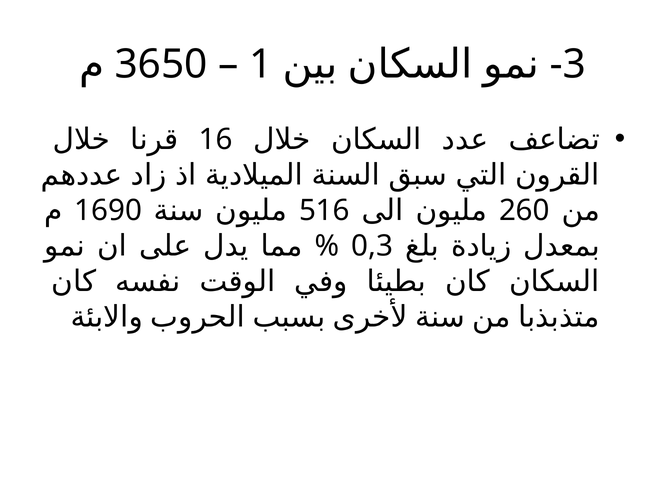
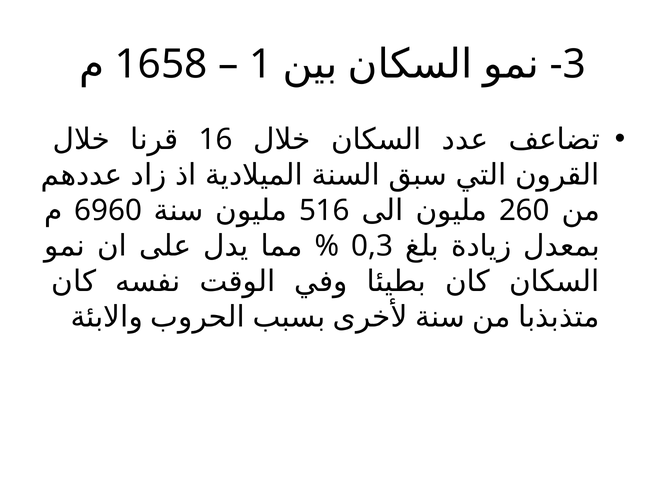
3650: 3650 -> 1658
1690: 1690 -> 6960
